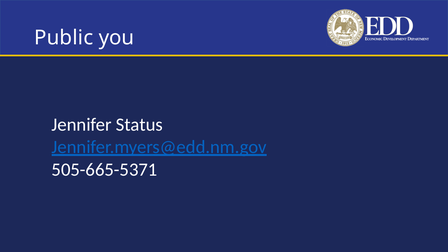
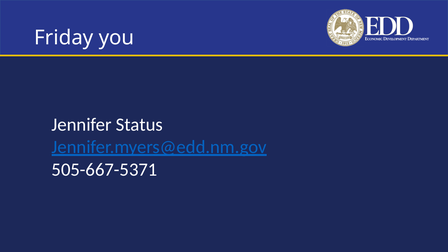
Public: Public -> Friday
505-665-5371: 505-665-5371 -> 505-667-5371
